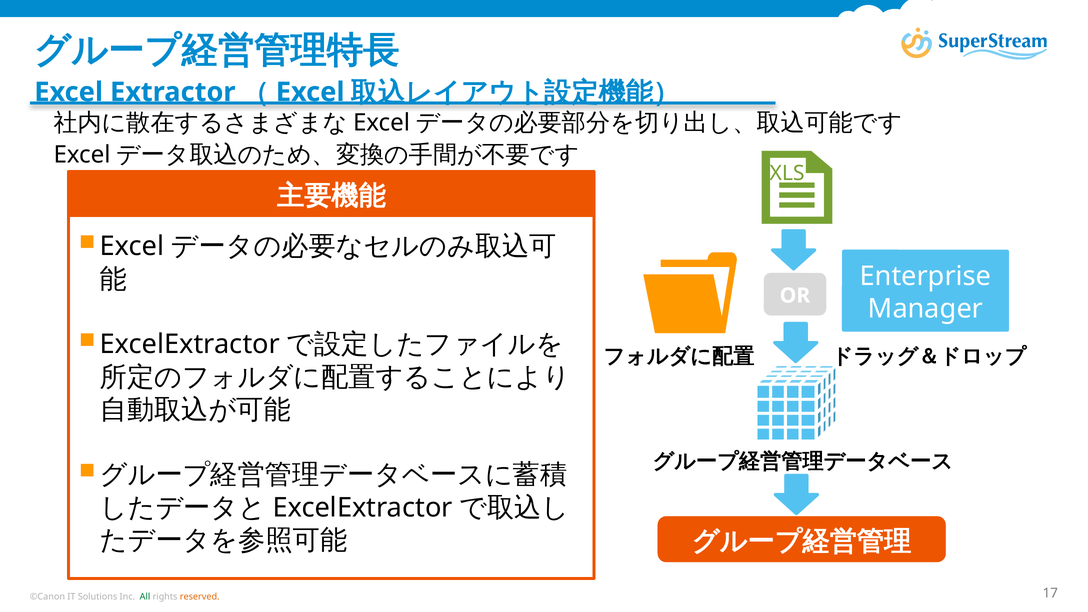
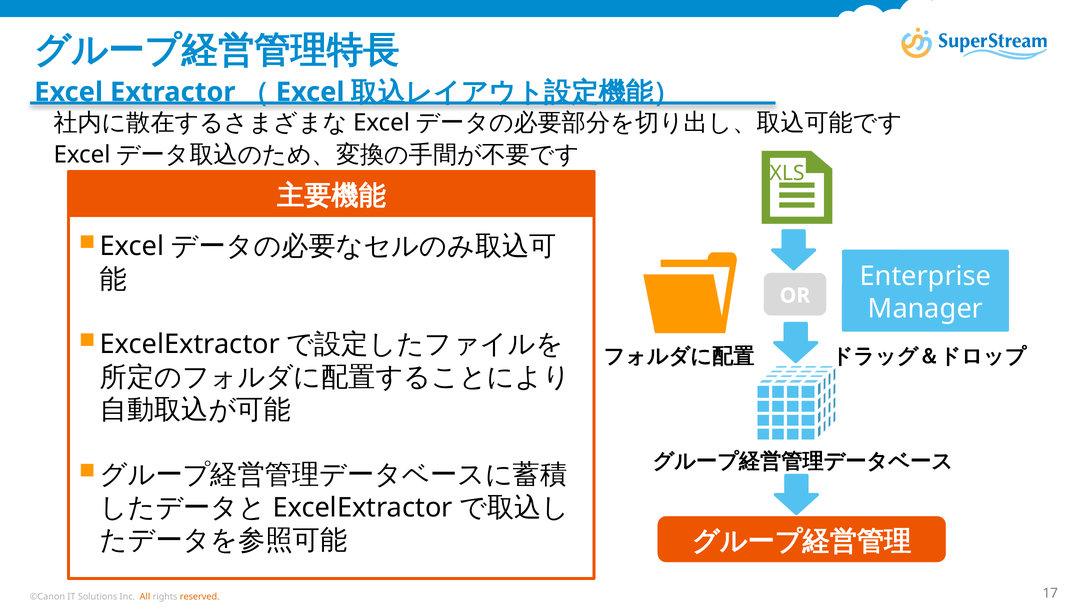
All colour: green -> orange
